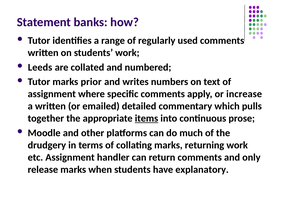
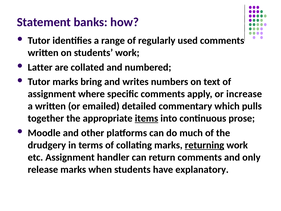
Leeds: Leeds -> Latter
prior: prior -> bring
returning underline: none -> present
